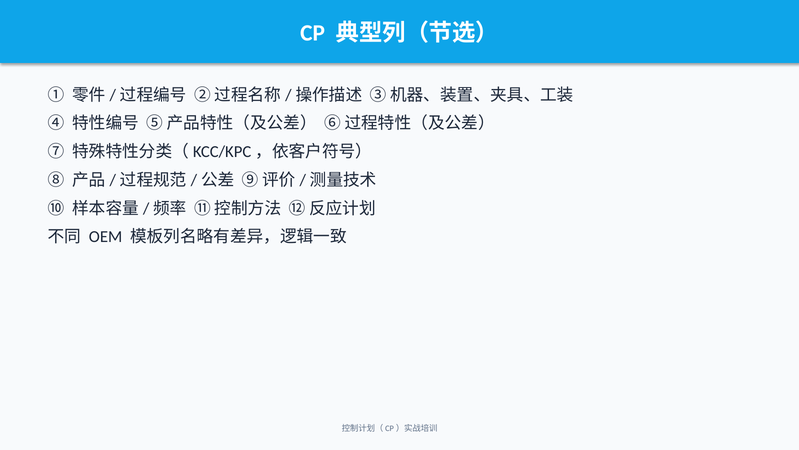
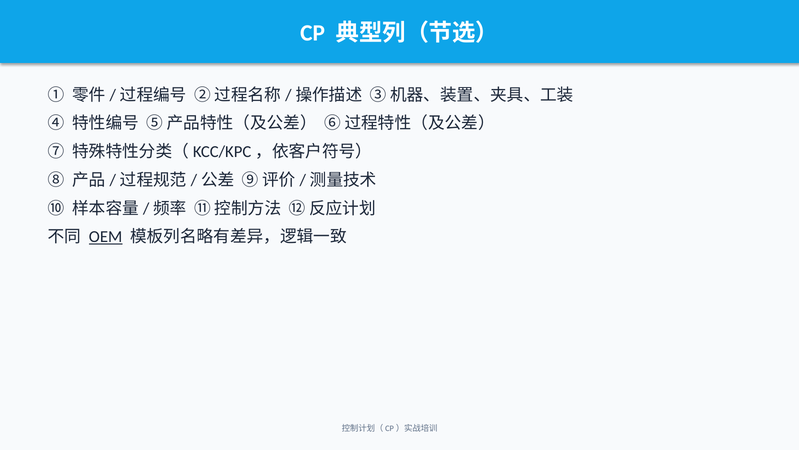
OEM underline: none -> present
